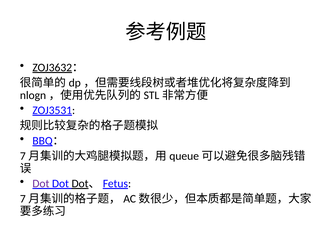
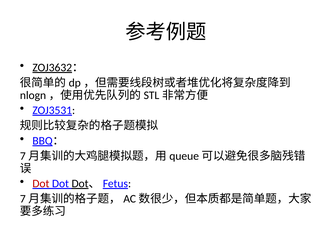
Dot at (41, 184) colour: purple -> red
